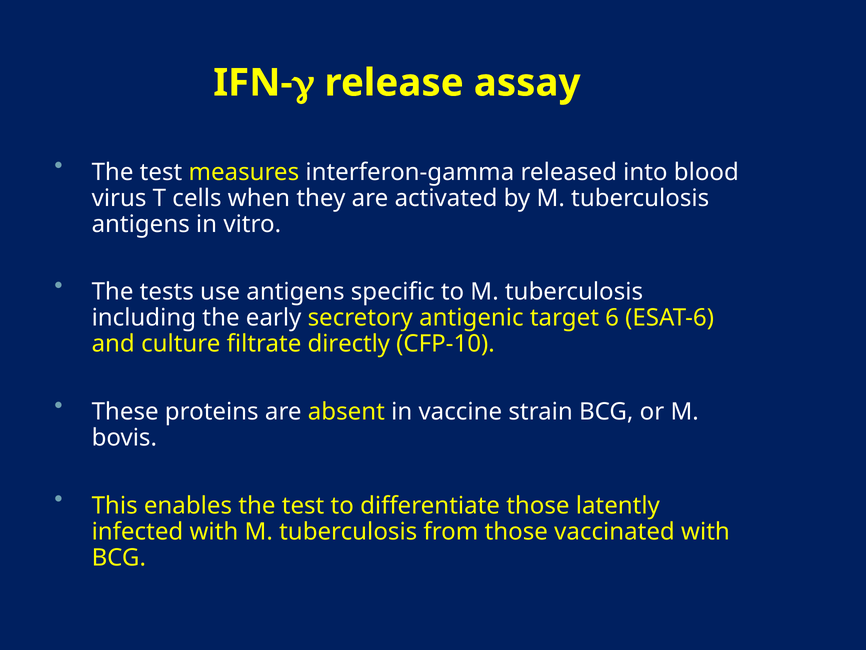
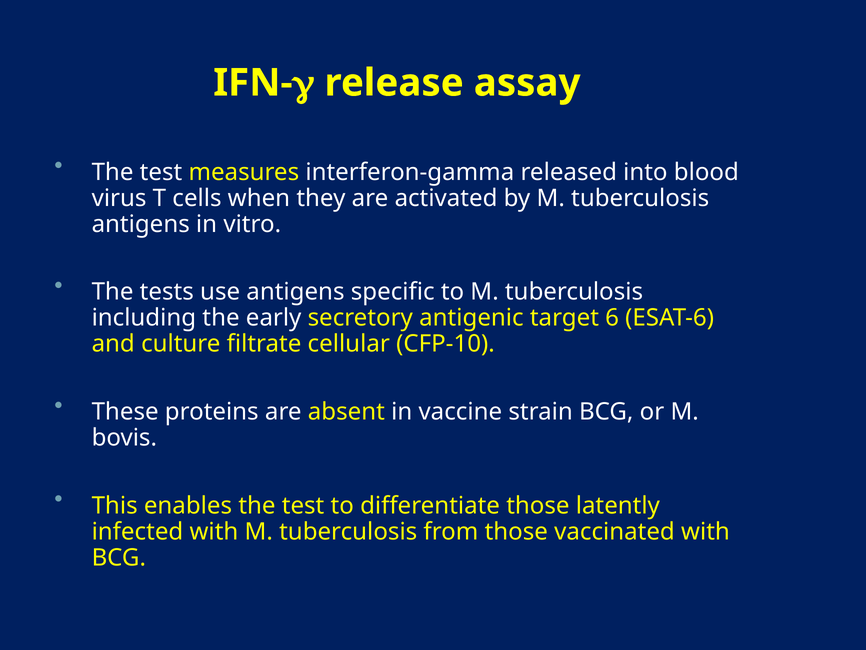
directly: directly -> cellular
